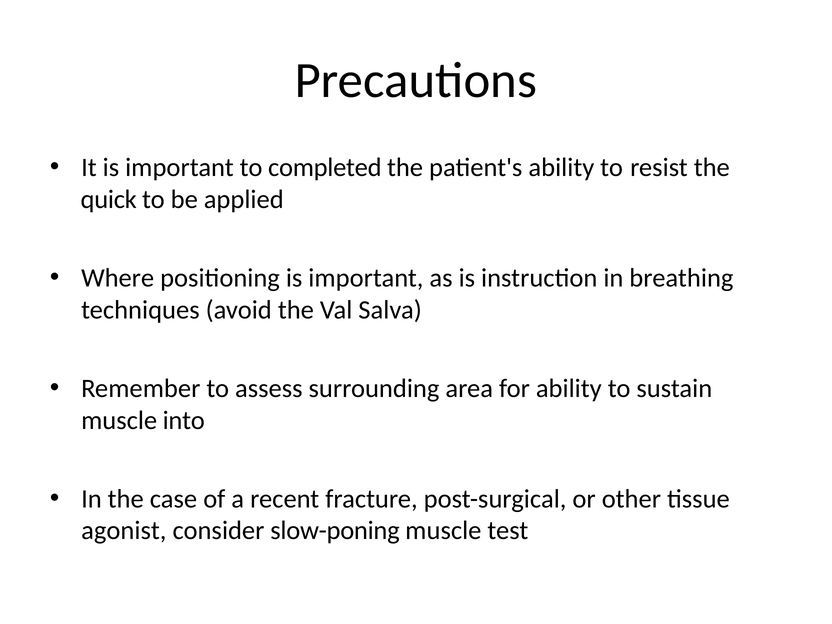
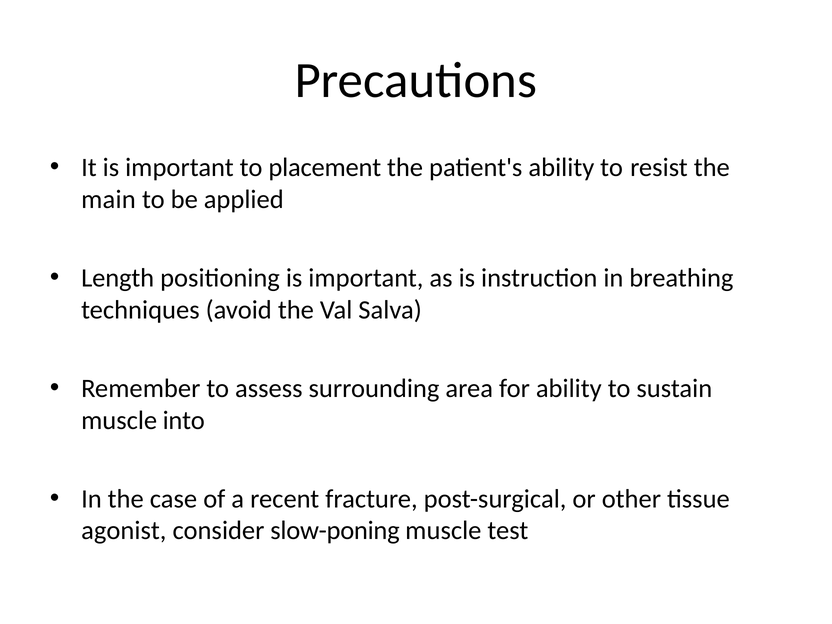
completed: completed -> placement
quick: quick -> main
Where: Where -> Length
